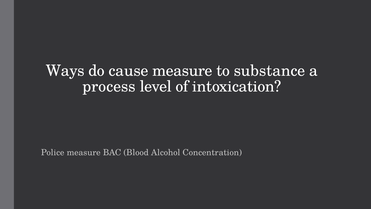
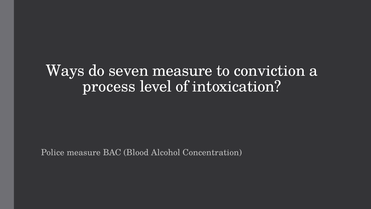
cause: cause -> seven
substance: substance -> conviction
